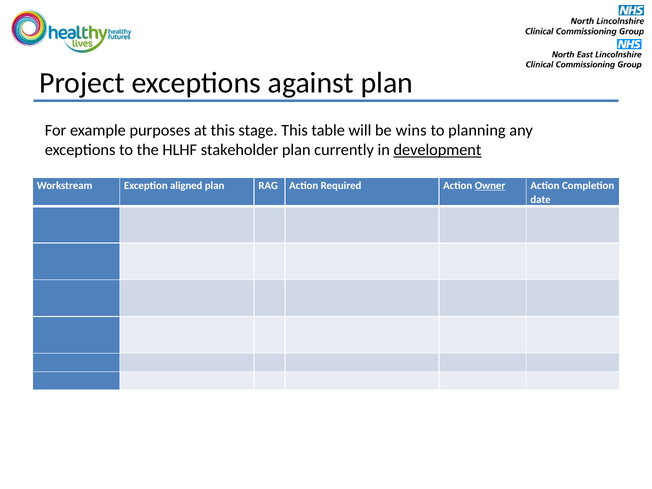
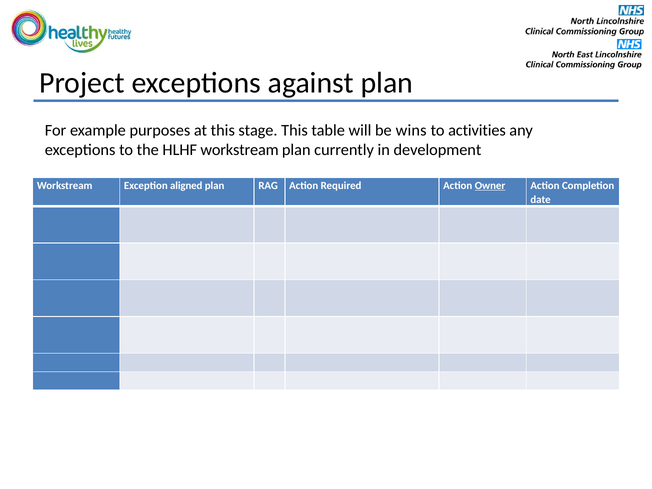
planning: planning -> activities
HLHF stakeholder: stakeholder -> workstream
development underline: present -> none
